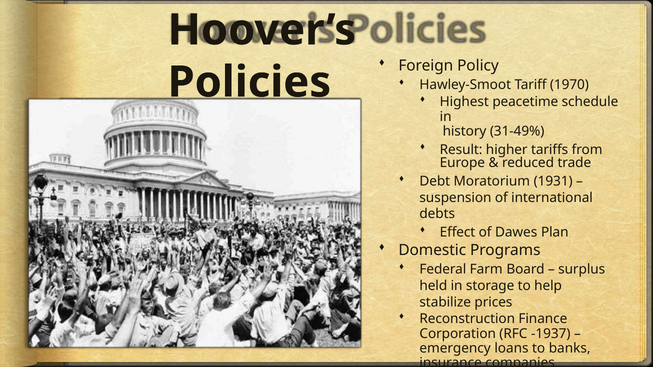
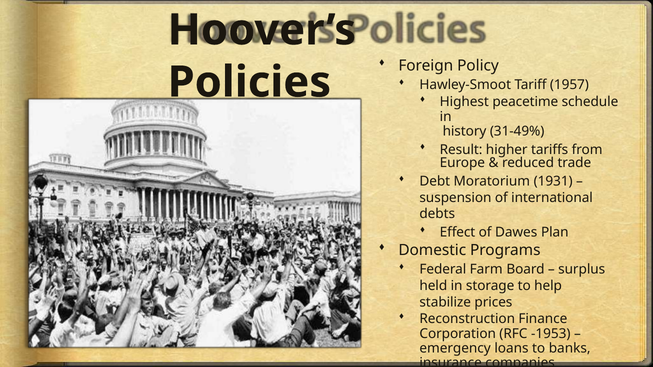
1970: 1970 -> 1957
-1937: -1937 -> -1953
